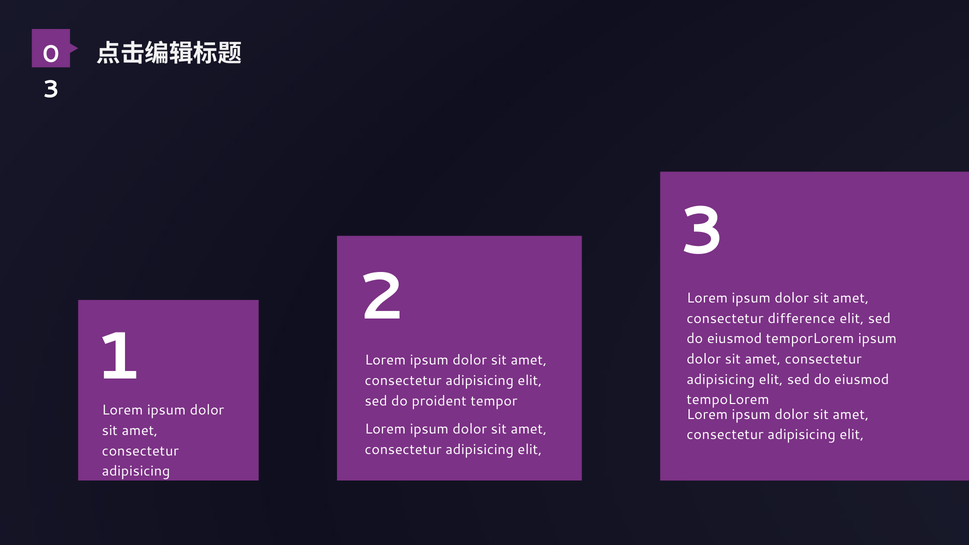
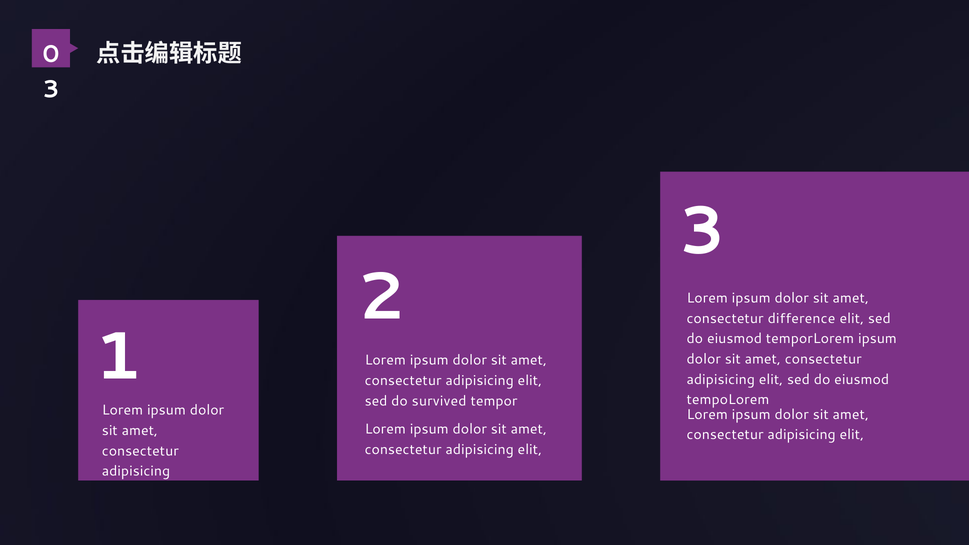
proident: proident -> survived
